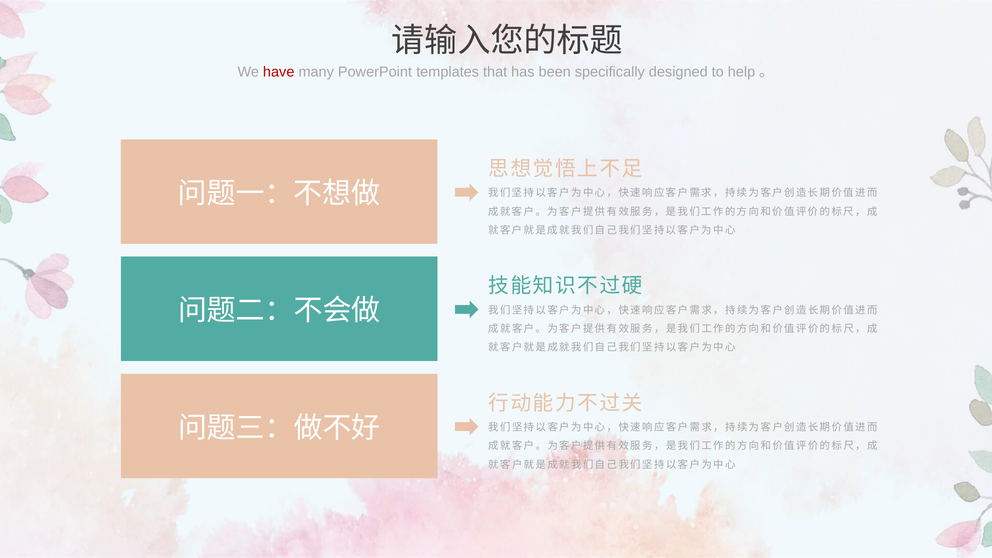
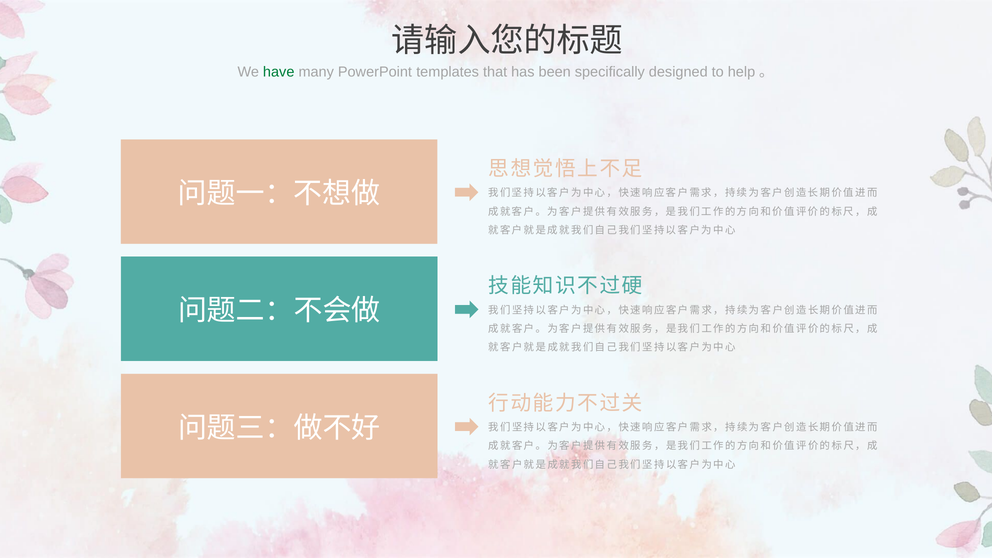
have colour: red -> green
